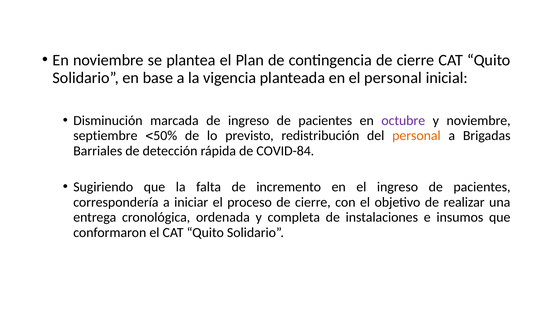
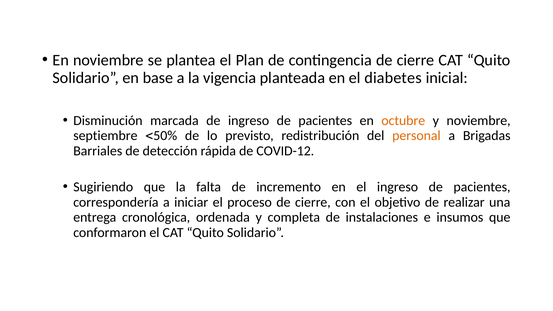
el personal: personal -> diabetes
octubre colour: purple -> orange
COVID-84: COVID-84 -> COVID-12
